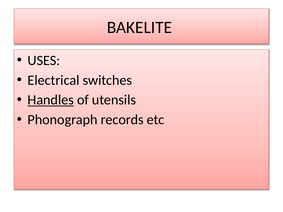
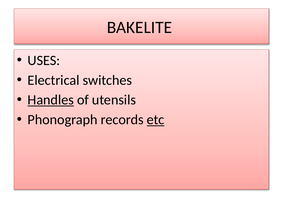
etc underline: none -> present
